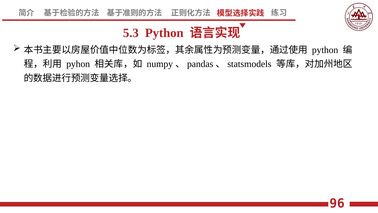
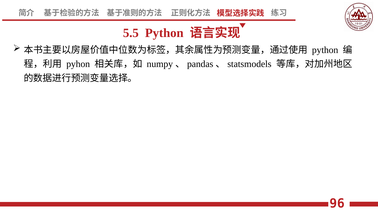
5.3: 5.3 -> 5.5
